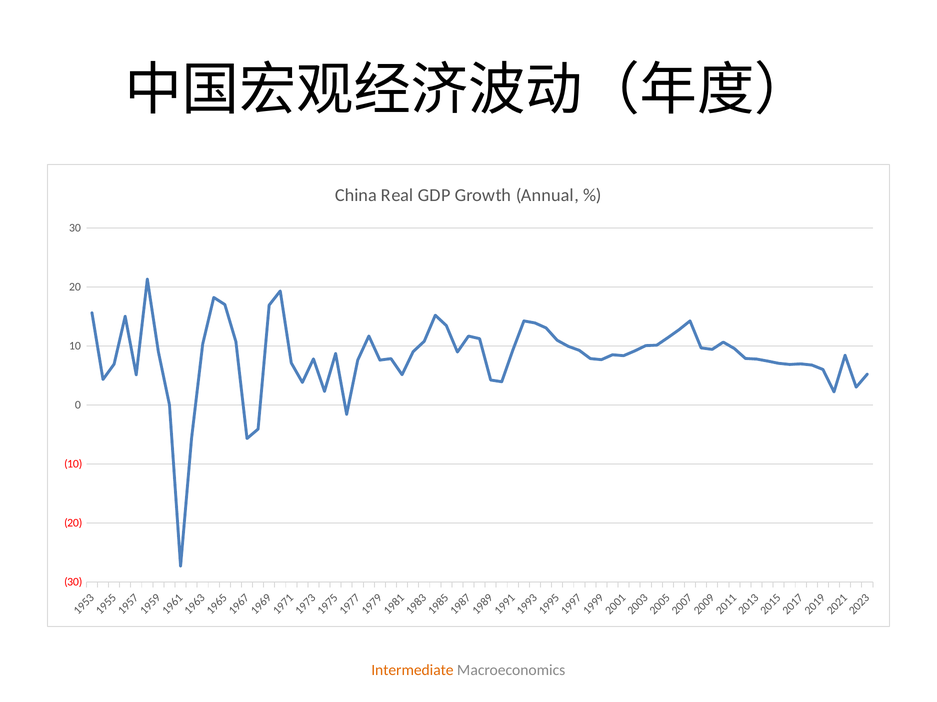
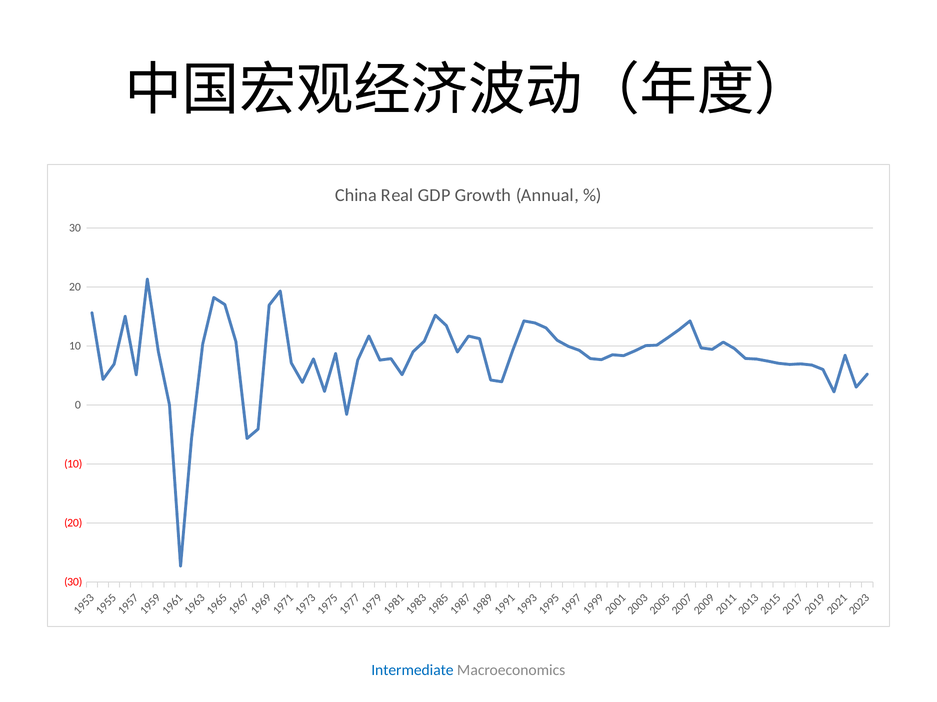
Intermediate colour: orange -> blue
